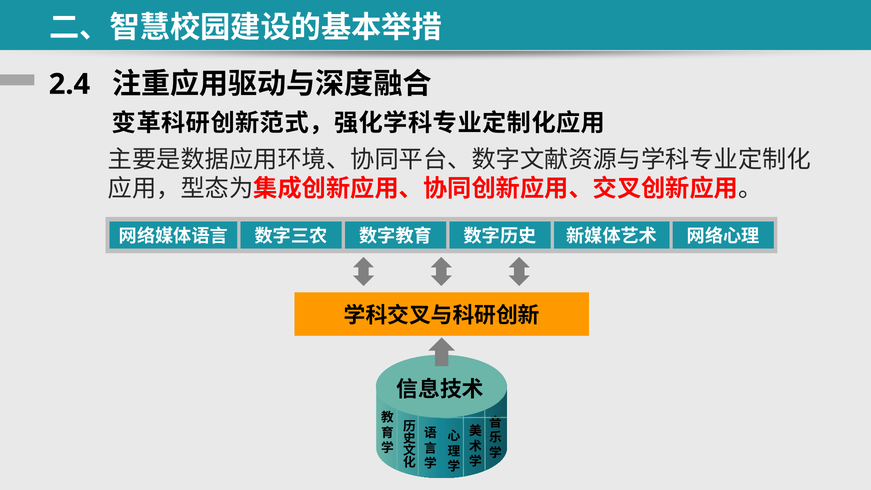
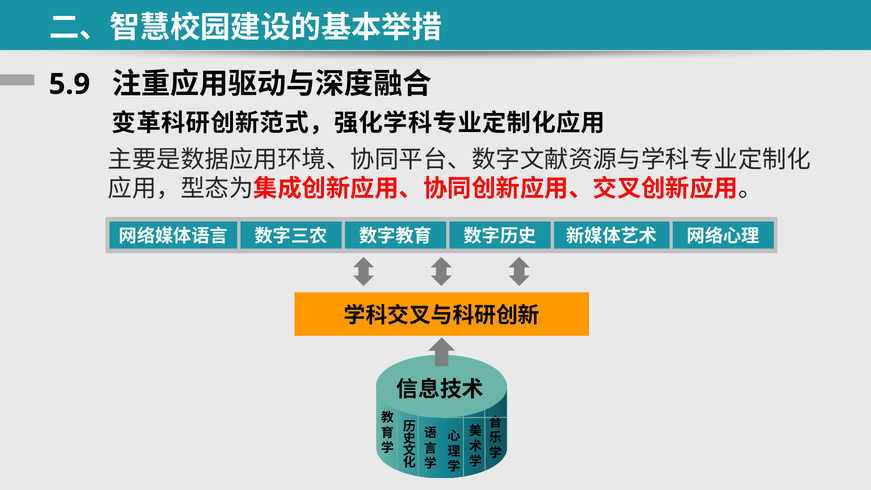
2.4: 2.4 -> 5.9
